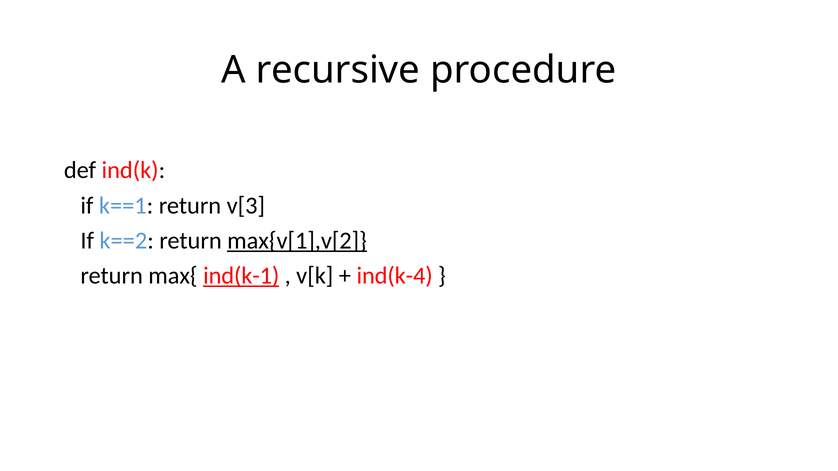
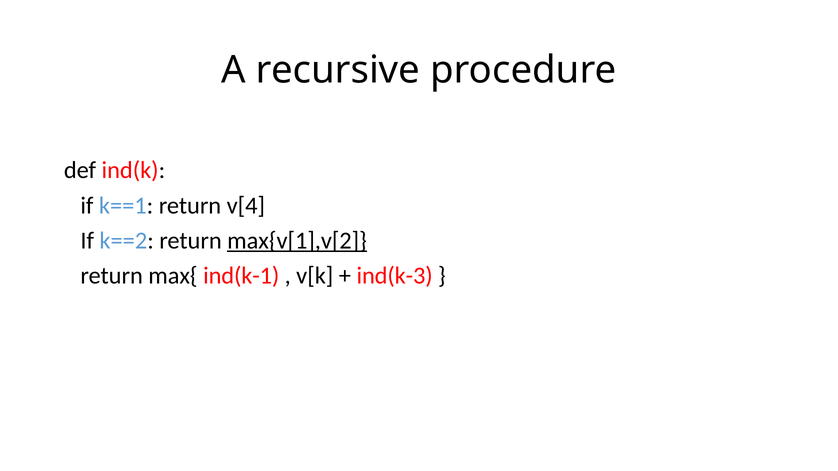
v[3: v[3 -> v[4
ind(k-1 underline: present -> none
ind(k-4: ind(k-4 -> ind(k-3
